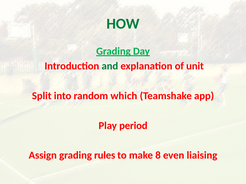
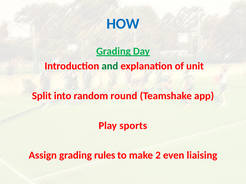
HOW colour: green -> blue
which: which -> round
period: period -> sports
8: 8 -> 2
